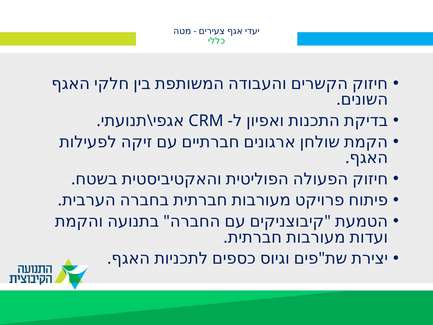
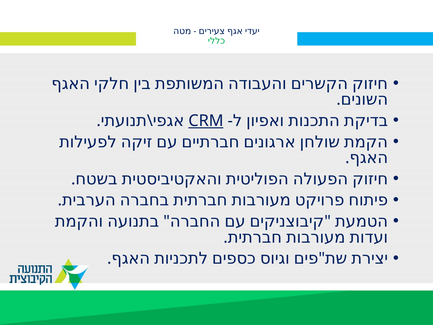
CRM underline: none -> present
